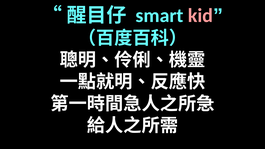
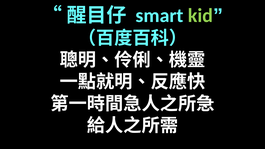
kid colour: pink -> light green
